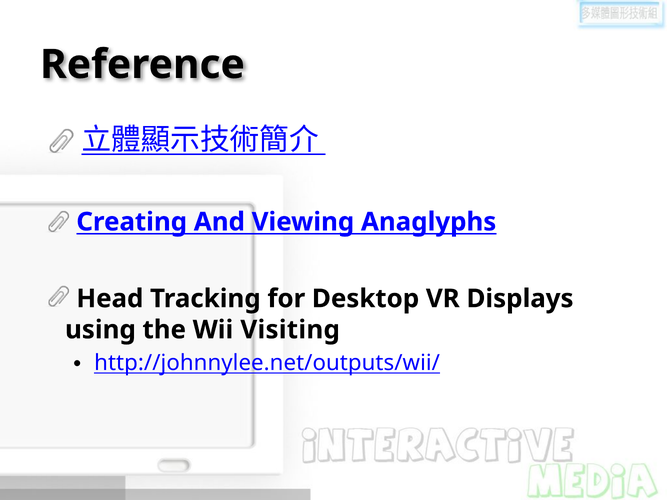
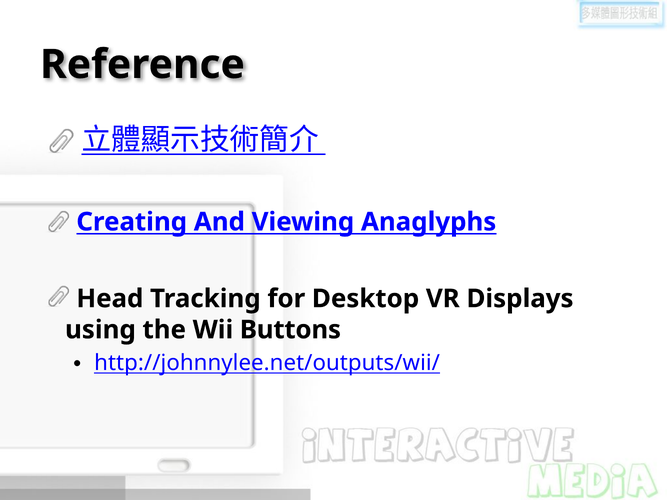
Visiting: Visiting -> Buttons
